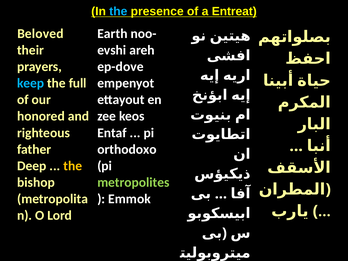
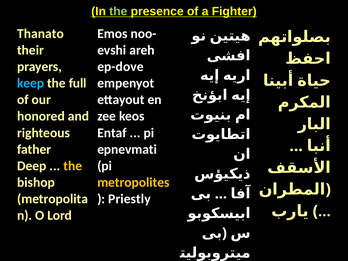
the at (118, 11) colour: light blue -> light green
Entreat: Entreat -> Fighter
Beloved: Beloved -> Thanato
Earth: Earth -> Emos
orthodoxo: orthodoxo -> epnevmati
metropolites colour: light green -> yellow
Emmok: Emmok -> Priestly
